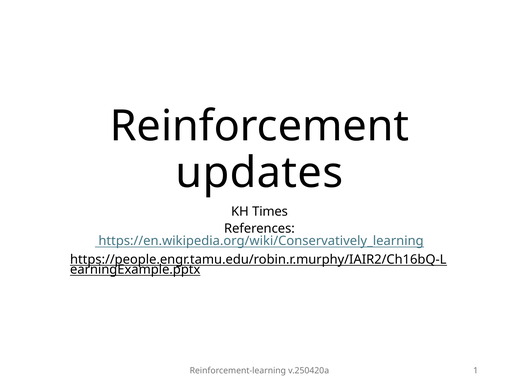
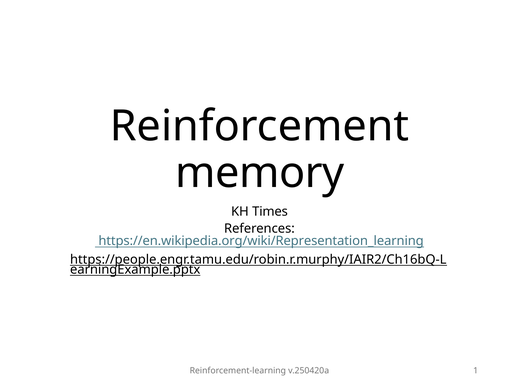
updates: updates -> memory
https://en.wikipedia.org/wiki/Conservatively_learning: https://en.wikipedia.org/wiki/Conservatively_learning -> https://en.wikipedia.org/wiki/Representation_learning
